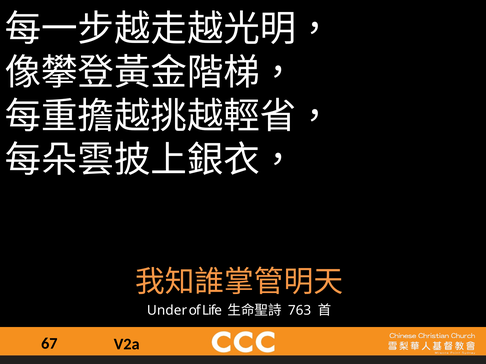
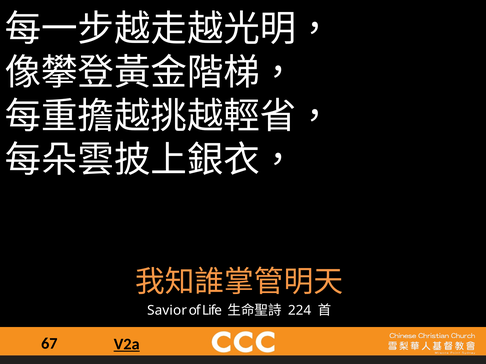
Under: Under -> Savior
763: 763 -> 224
V2a underline: none -> present
